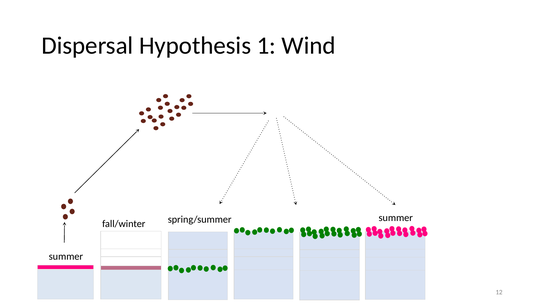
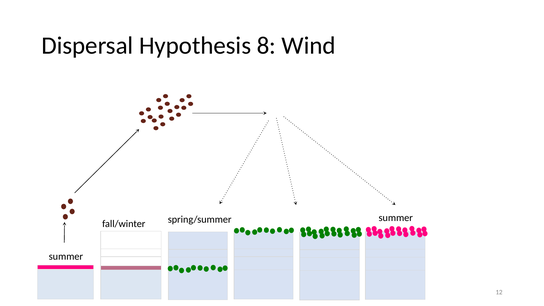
1: 1 -> 8
